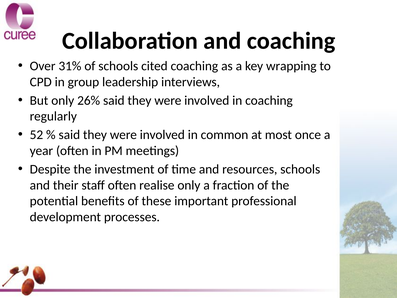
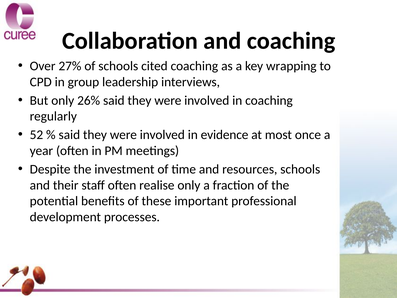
31%: 31% -> 27%
common: common -> evidence
